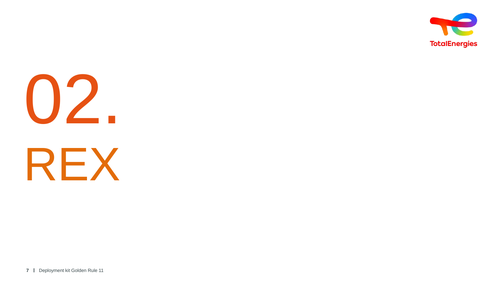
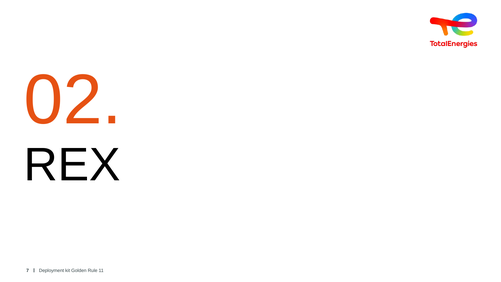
REX colour: orange -> black
